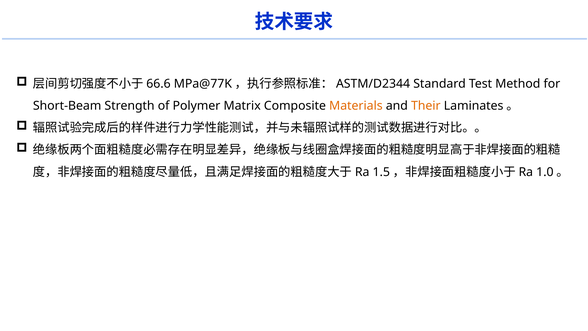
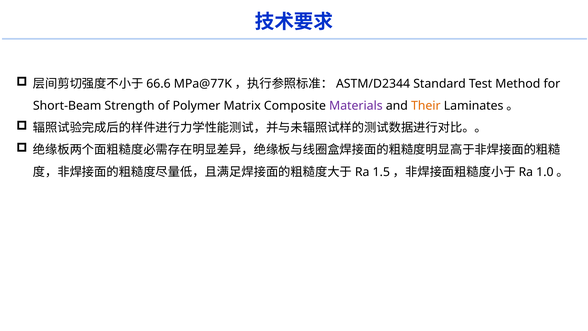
Materials colour: orange -> purple
